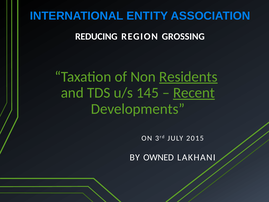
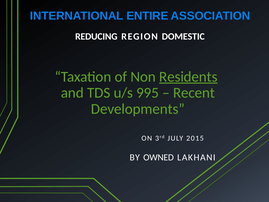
ENTITY: ENTITY -> ENTIRE
GROSSING: GROSSING -> DOMESTIC
145: 145 -> 995
Recent underline: present -> none
